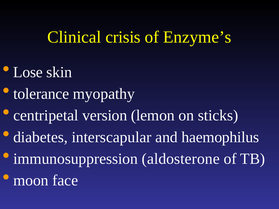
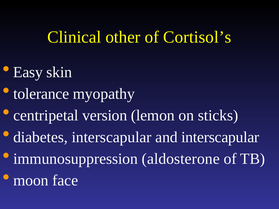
crisis: crisis -> other
Enzyme’s: Enzyme’s -> Cortisol’s
Lose: Lose -> Easy
and haemophilus: haemophilus -> interscapular
